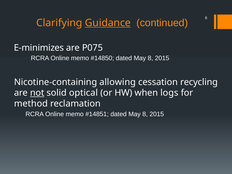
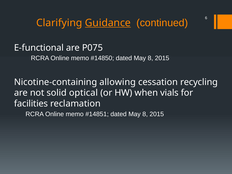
E-minimizes: E-minimizes -> E-functional
not underline: present -> none
logs: logs -> vials
method: method -> facilities
